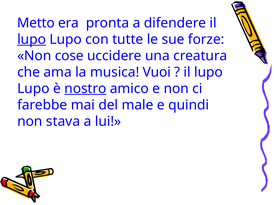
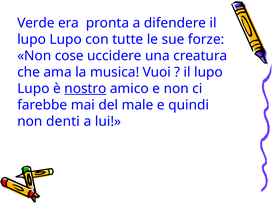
Metto: Metto -> Verde
lupo at (32, 39) underline: present -> none
stava: stava -> denti
